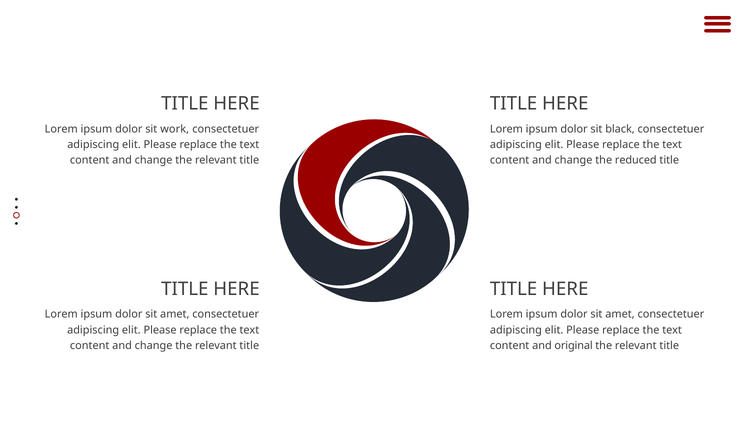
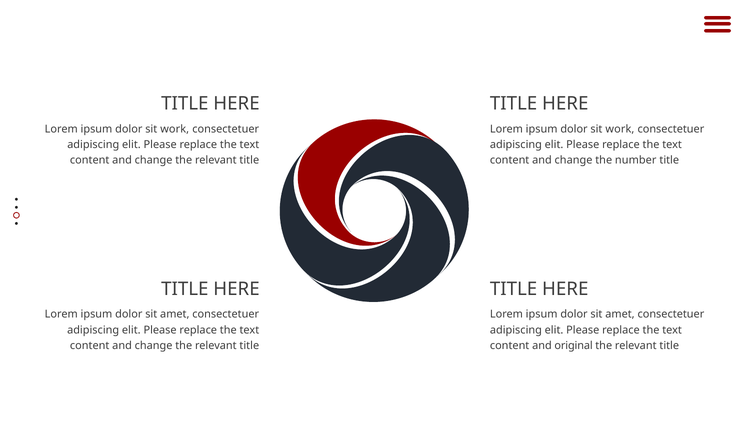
black at (620, 129): black -> work
reduced: reduced -> number
